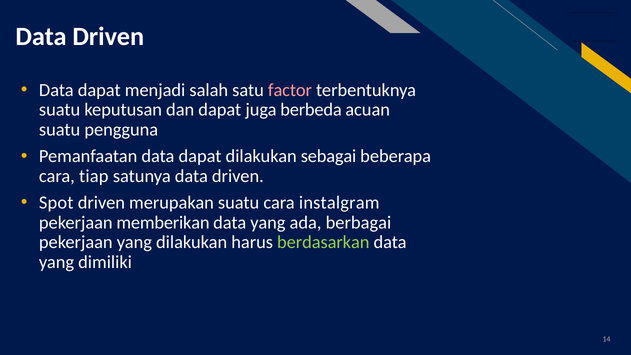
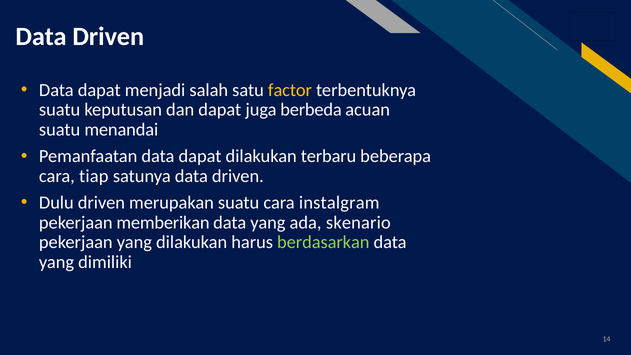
factor colour: pink -> yellow
pengguna: pengguna -> menandai
sebagai: sebagai -> terbaru
Spot: Spot -> Dulu
berbagai: berbagai -> skenario
